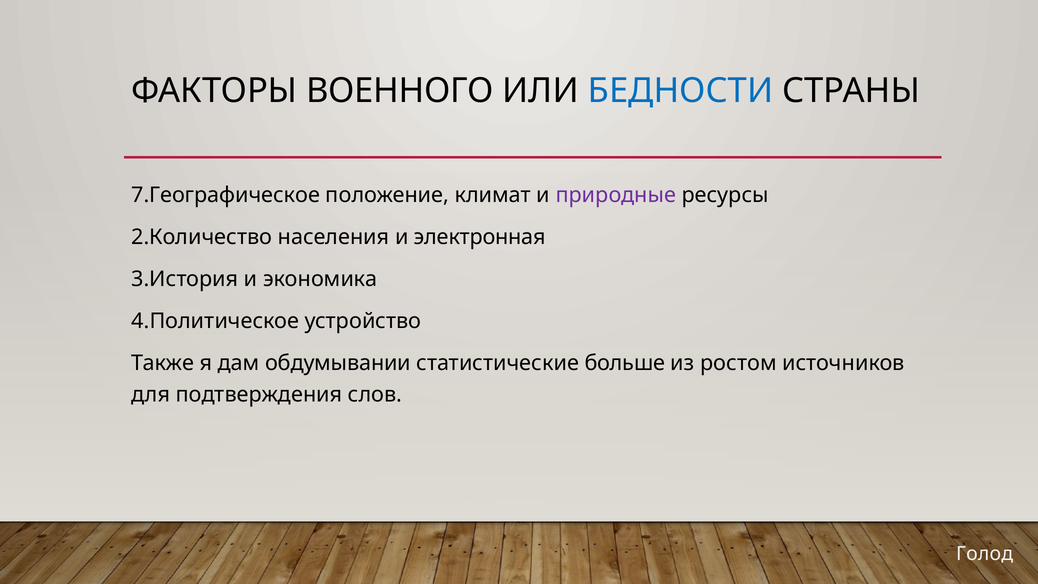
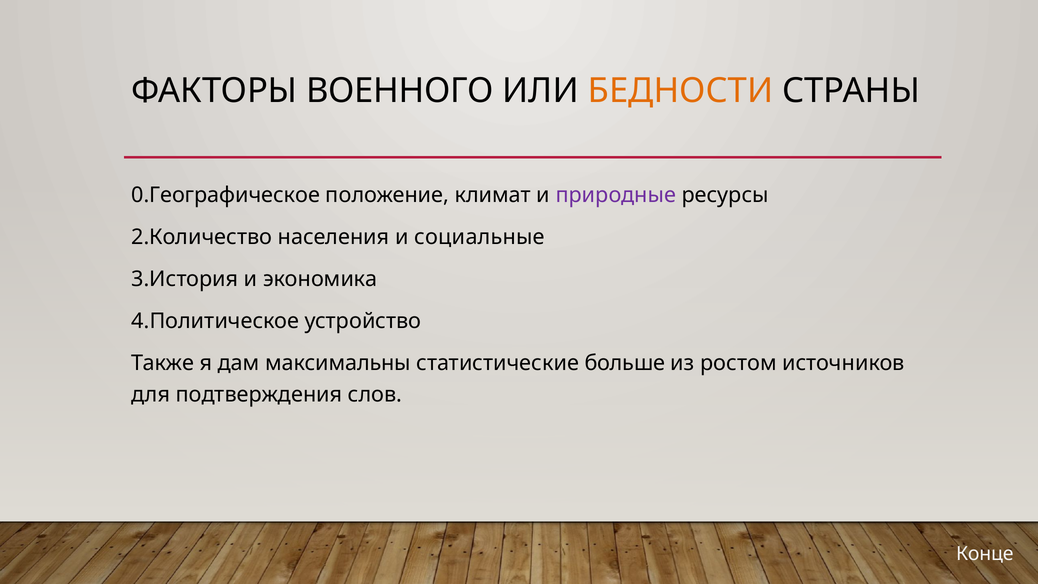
БЕДНОСТИ colour: blue -> orange
7.Географическое: 7.Географическое -> 0.Географическое
электронная: электронная -> социальные
обдумывании: обдумывании -> максимальны
Голод: Голод -> Конце
